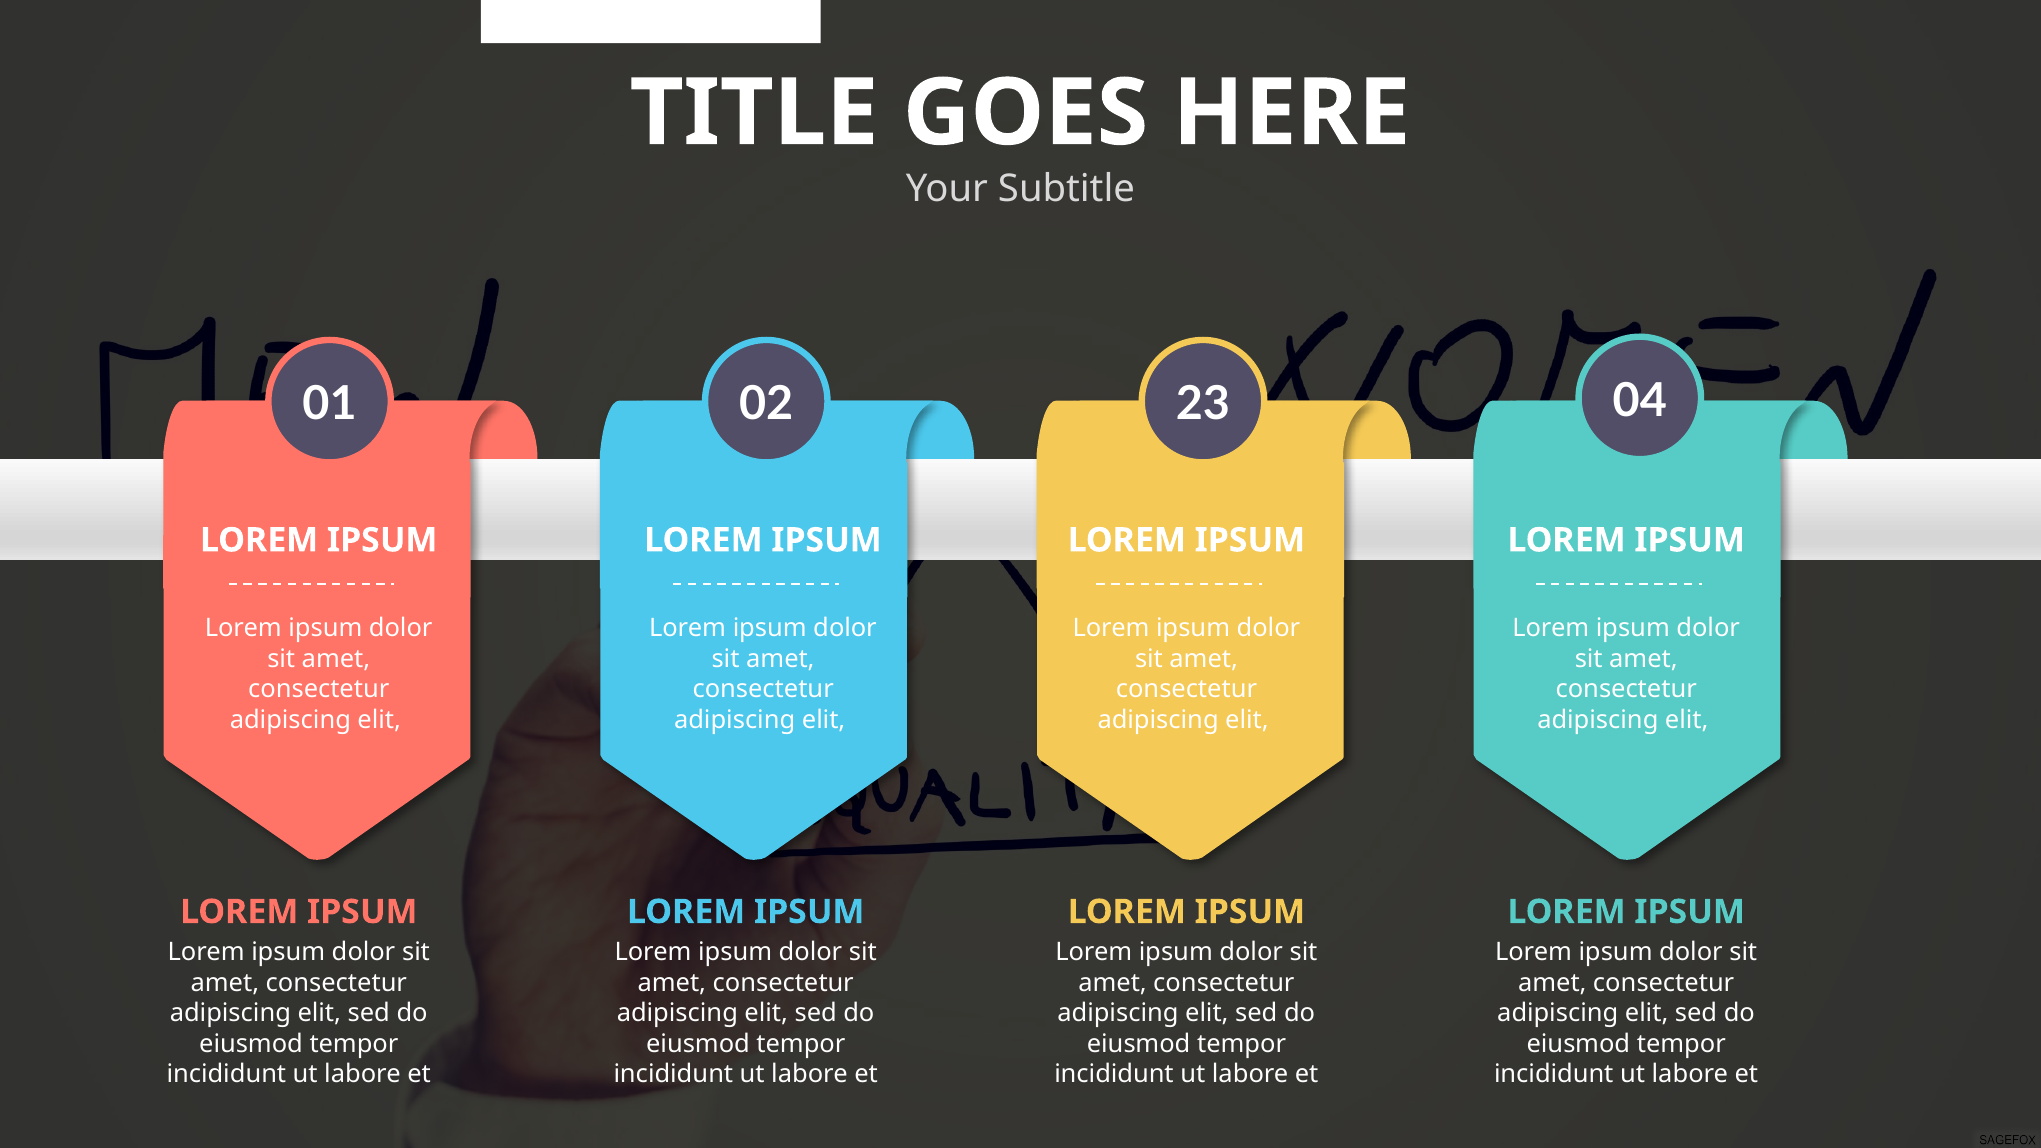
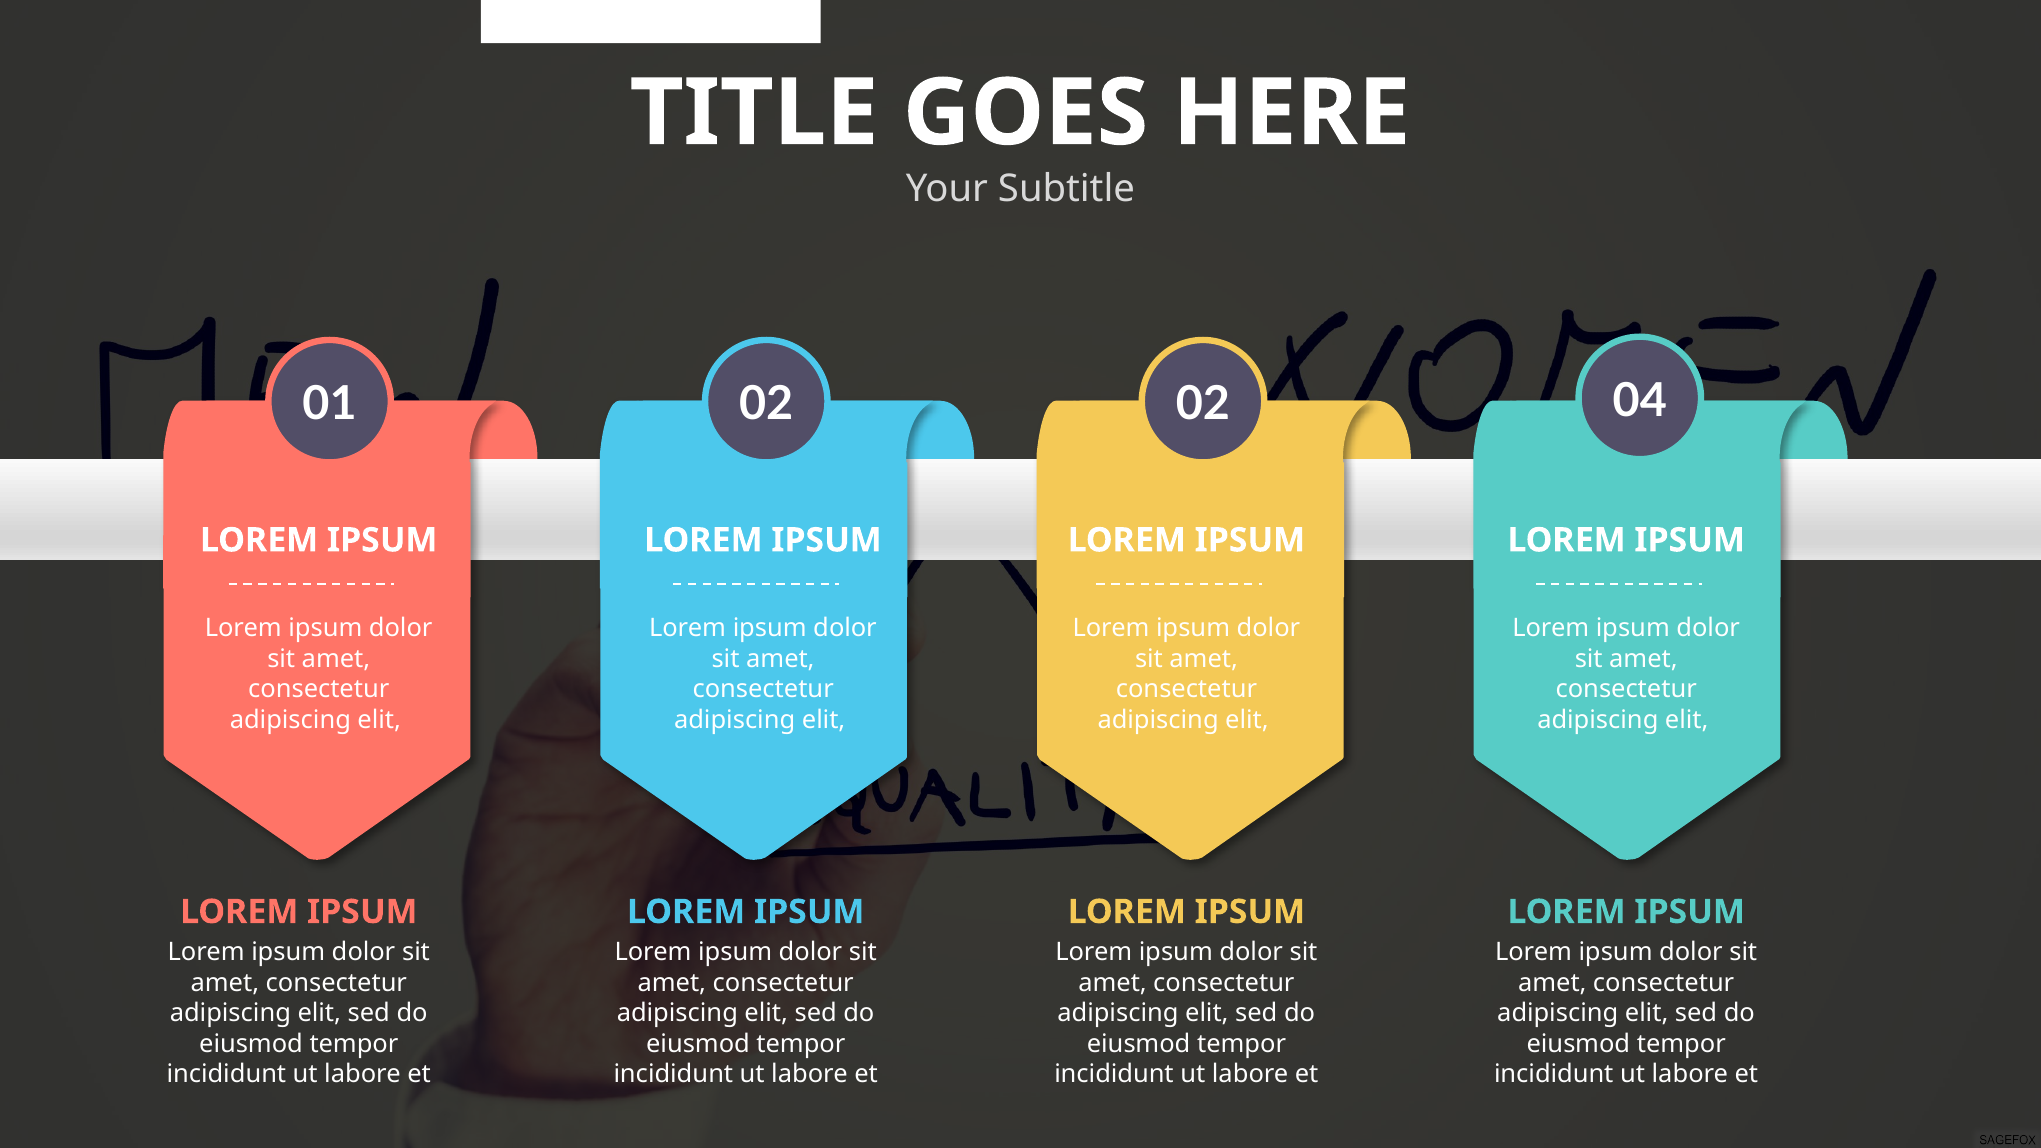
02 23: 23 -> 02
